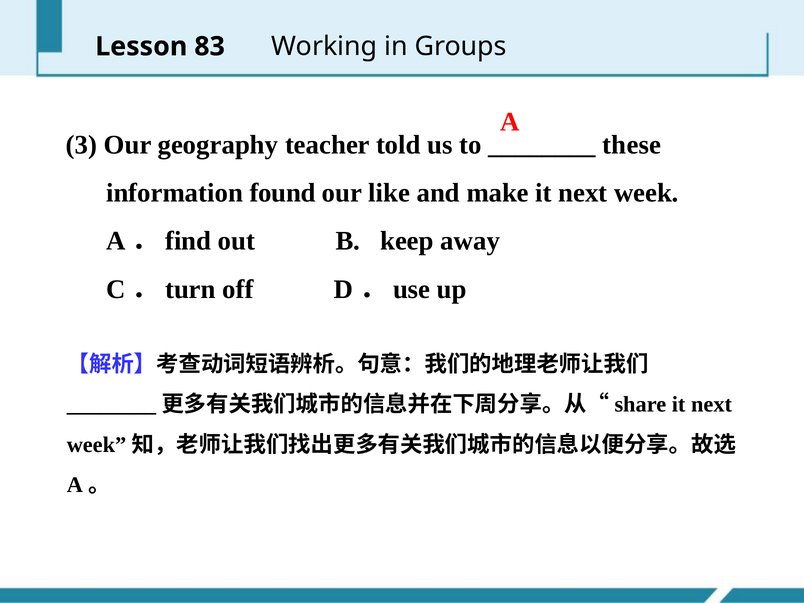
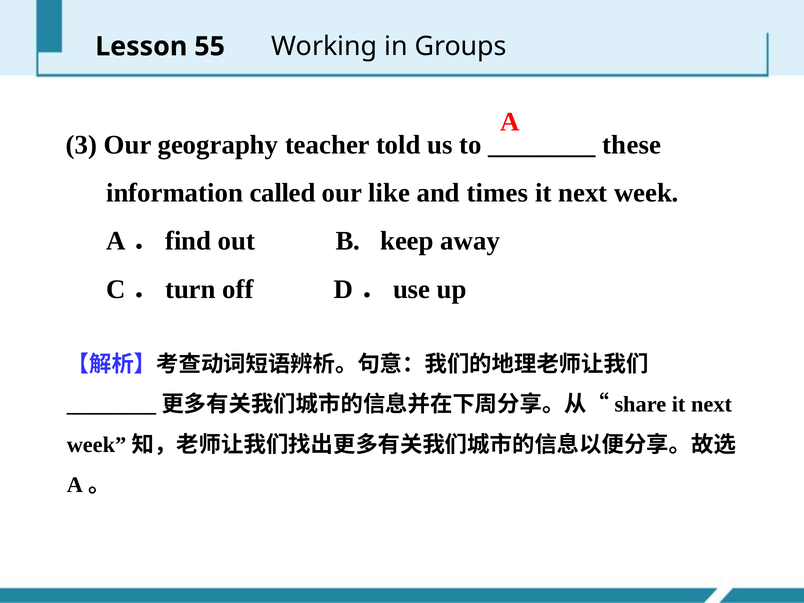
83: 83 -> 55
found: found -> called
make: make -> times
